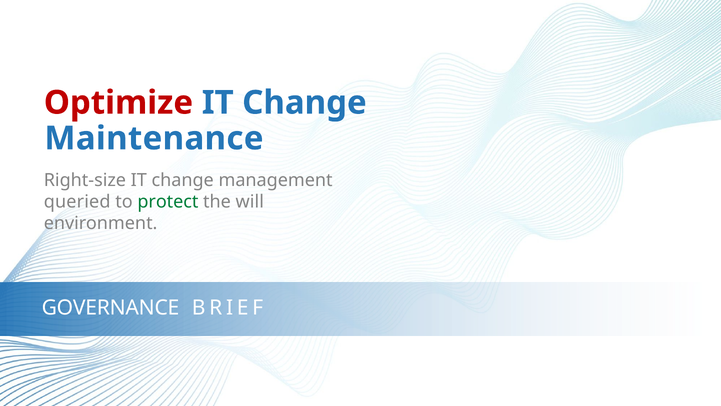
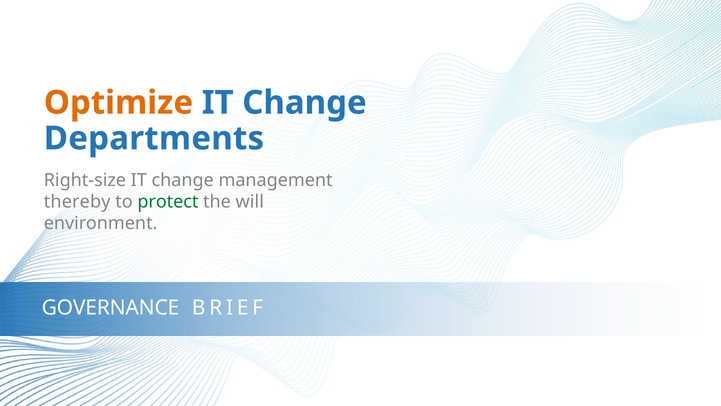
Optimize colour: red -> orange
Maintenance: Maintenance -> Departments
queried: queried -> thereby
